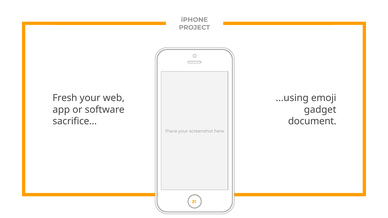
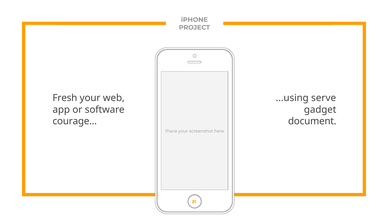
emoji: emoji -> serve
sacrifice: sacrifice -> courage
